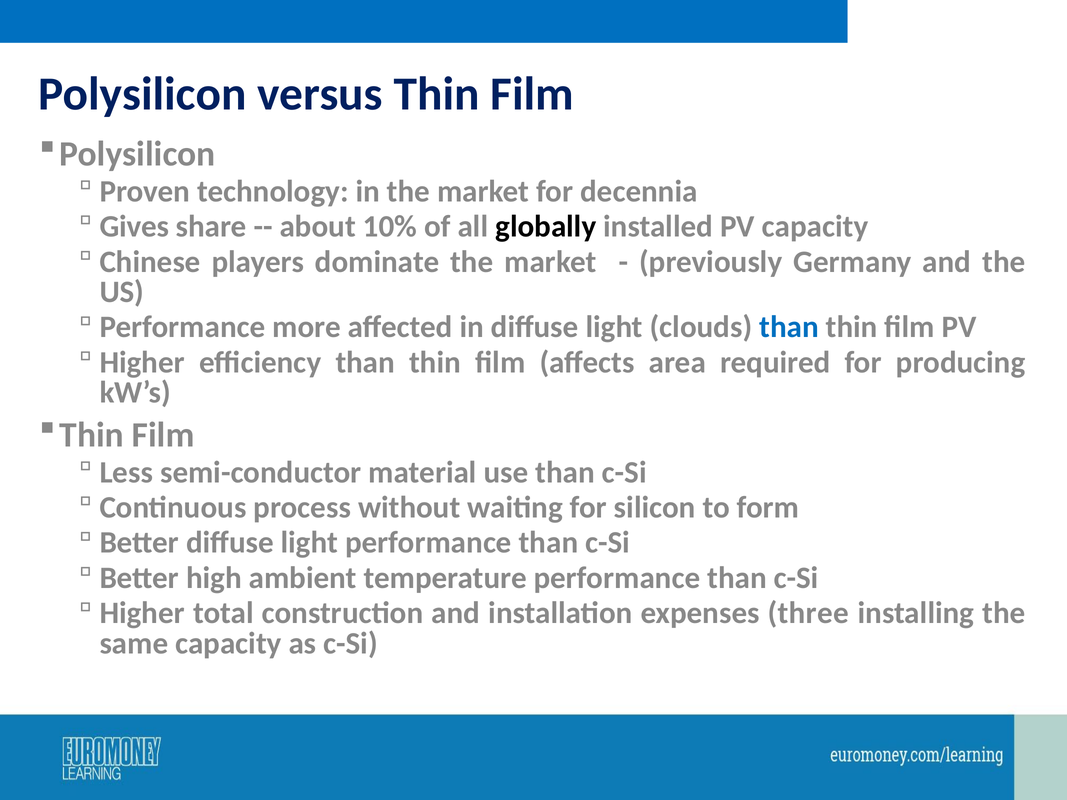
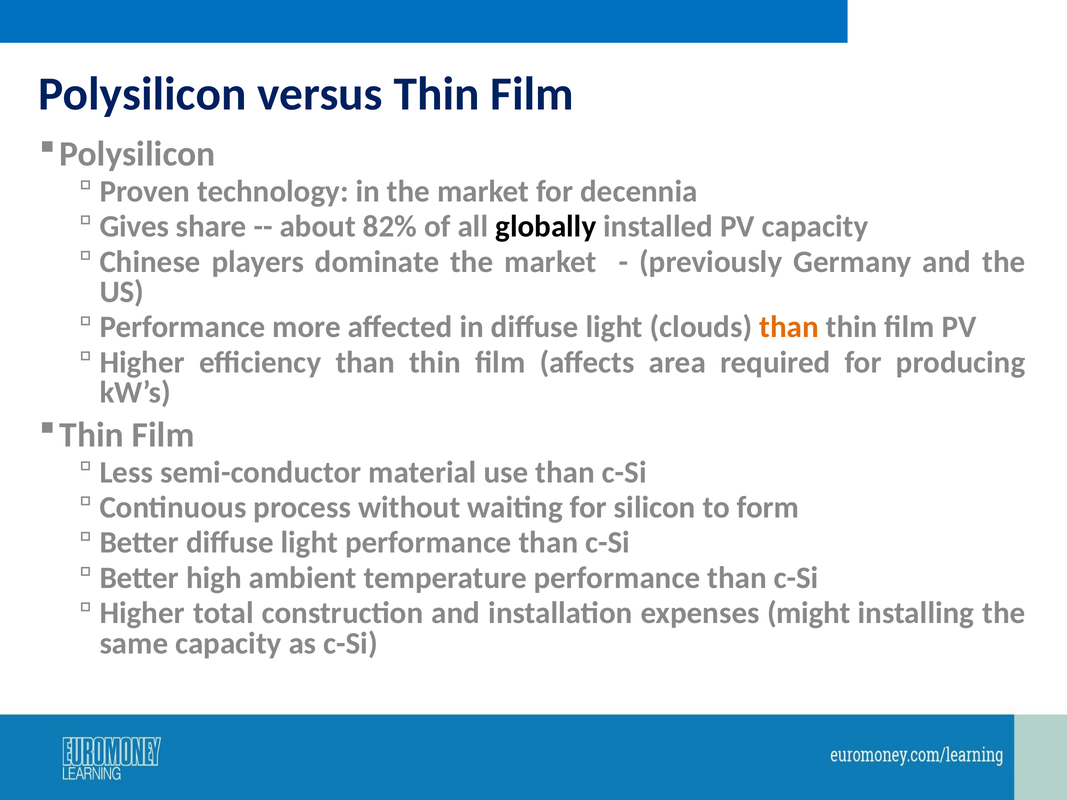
10%: 10% -> 82%
than at (789, 327) colour: blue -> orange
three: three -> might
